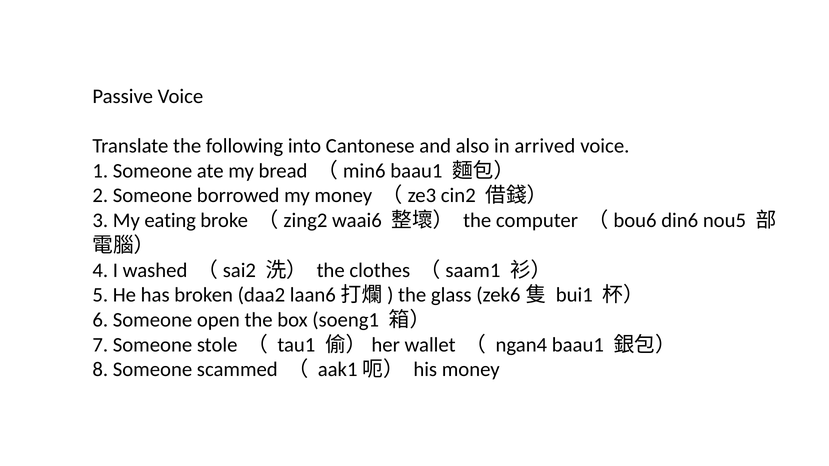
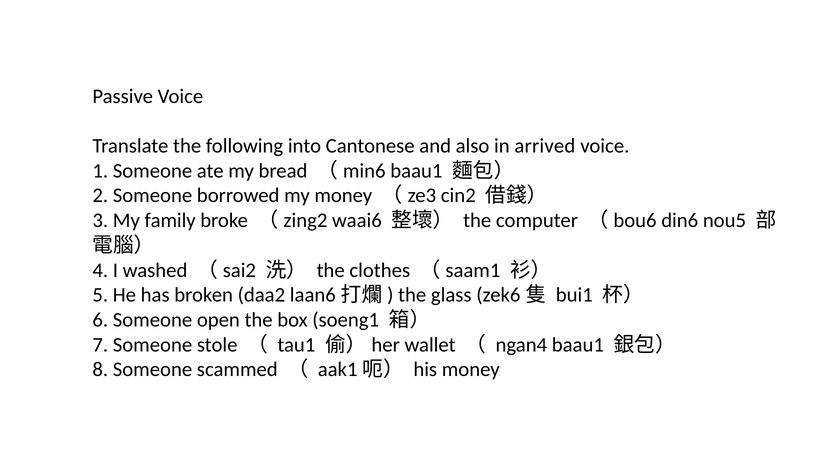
eating: eating -> family
